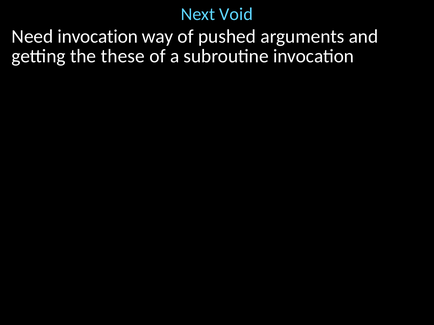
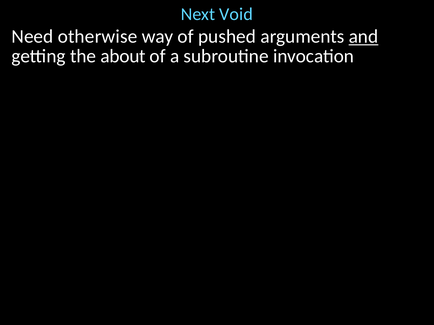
Need invocation: invocation -> otherwise
and underline: none -> present
these: these -> about
